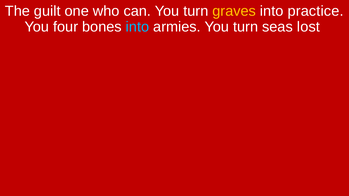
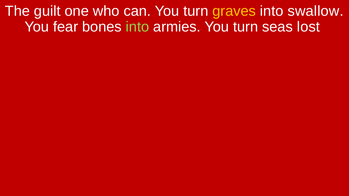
practice: practice -> swallow
four: four -> fear
into at (137, 27) colour: light blue -> light green
